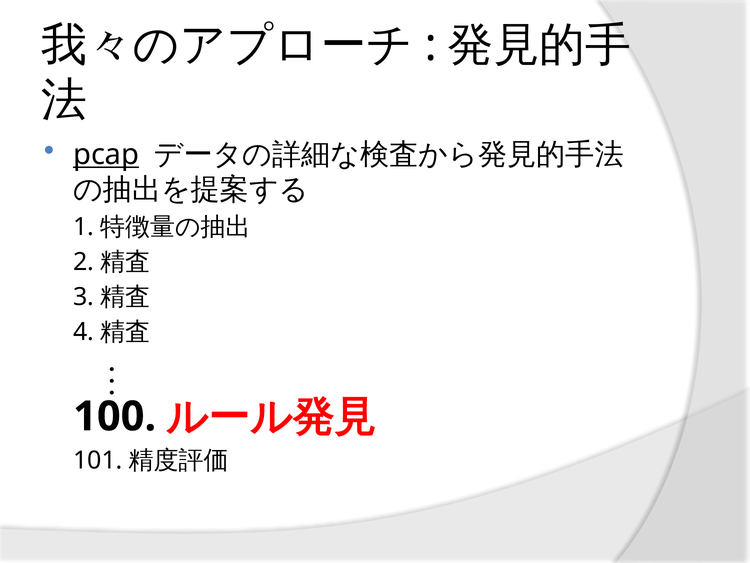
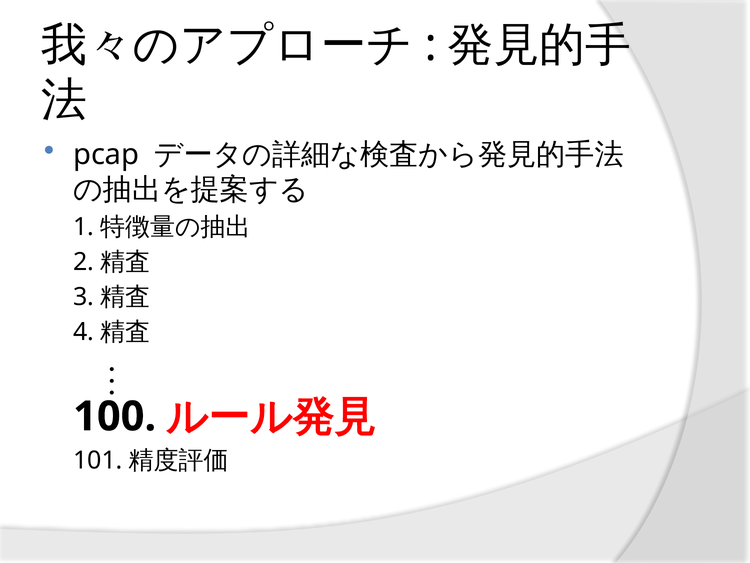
pcap underline: present -> none
